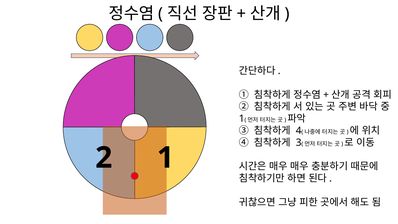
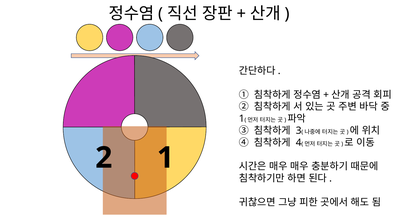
4: 4 -> 3
3: 3 -> 4
